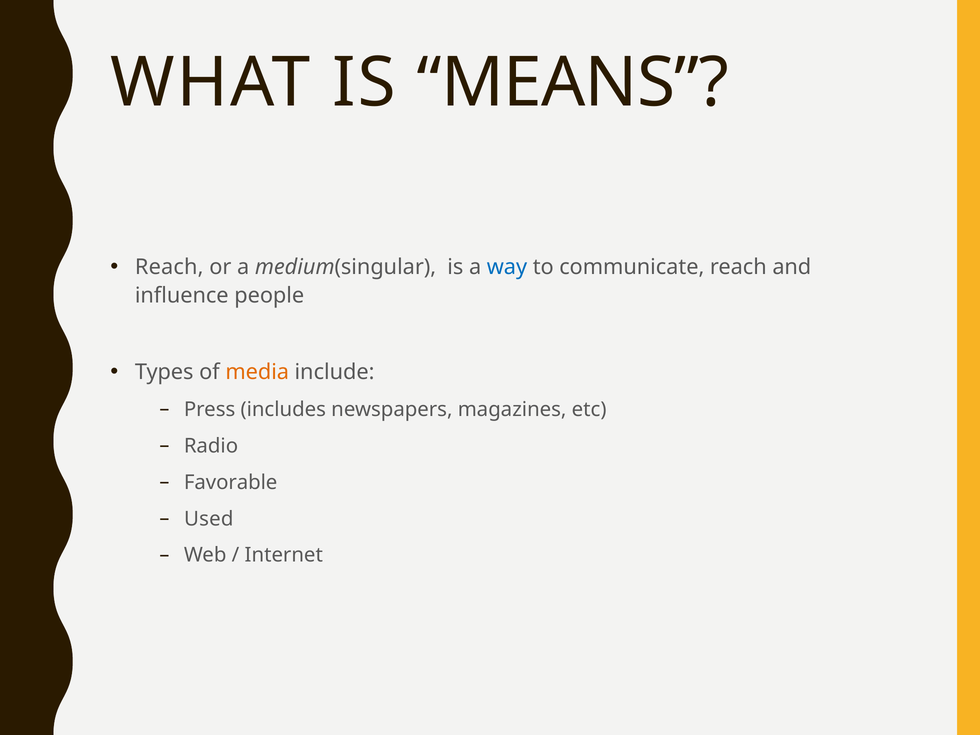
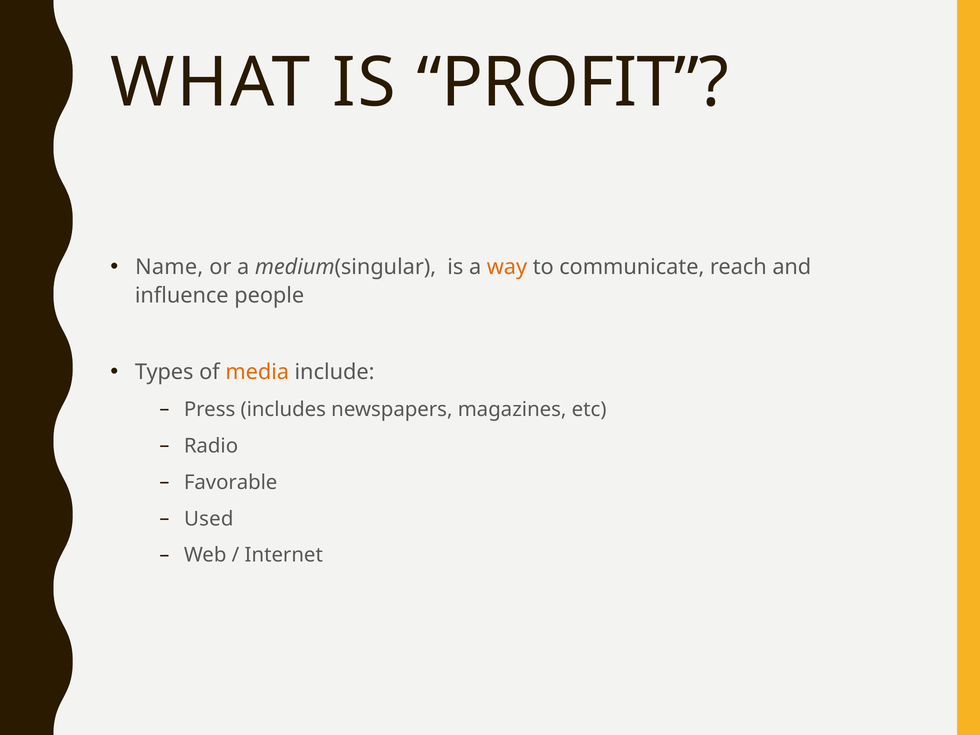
MEANS: MEANS -> PROFIT
Reach at (169, 267): Reach -> Name
way colour: blue -> orange
